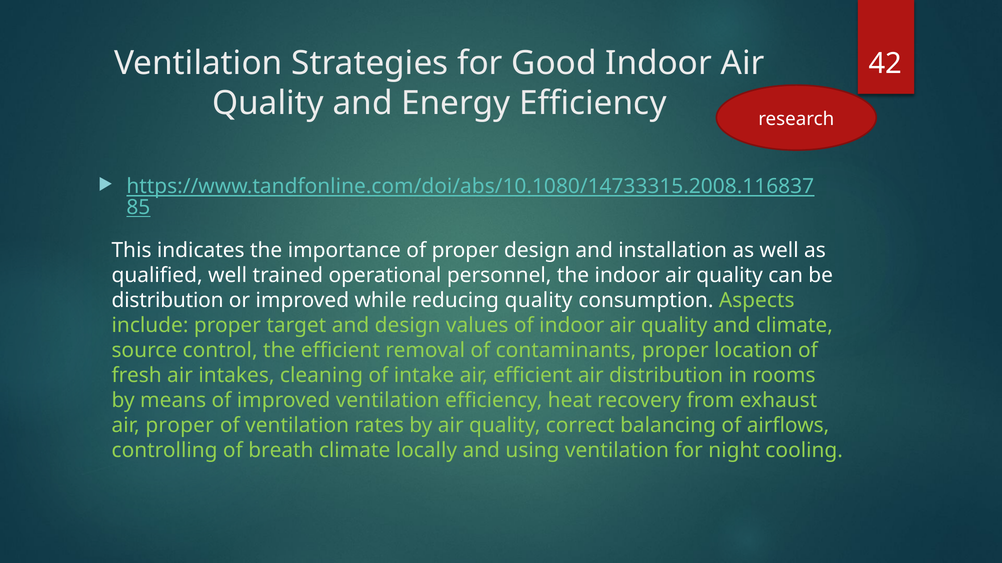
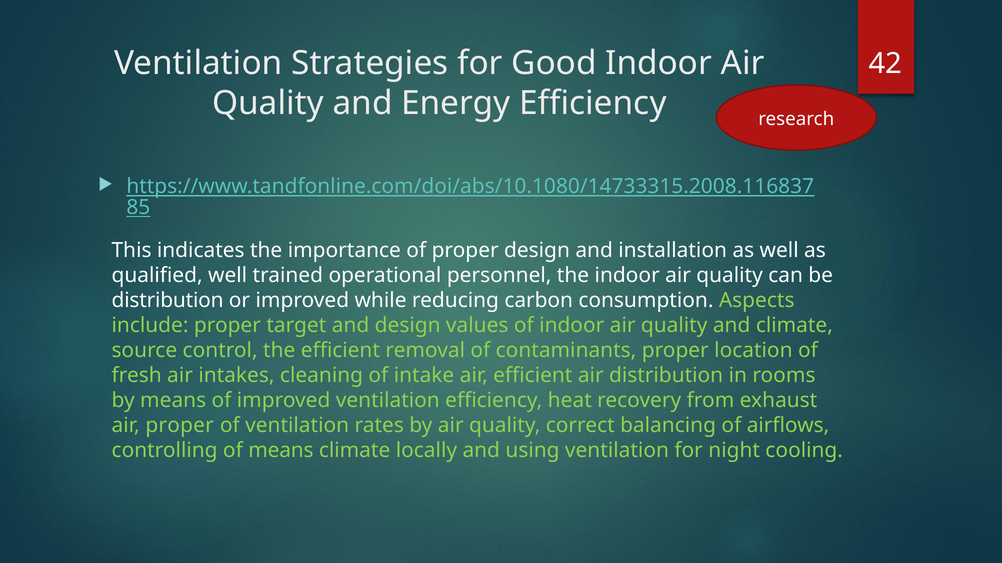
reducing quality: quality -> carbon
of breath: breath -> means
